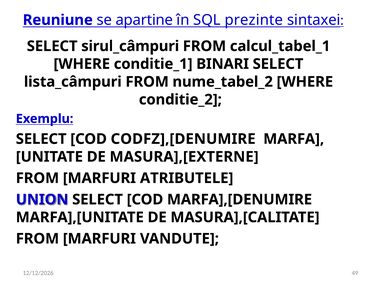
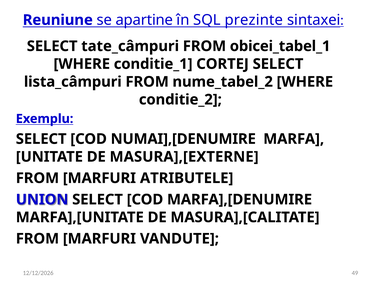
sirul_câmpuri: sirul_câmpuri -> tate_câmpuri
calcul_tabel_1: calcul_tabel_1 -> obicei_tabel_1
BINARI: BINARI -> CORTEJ
CODFZ],[DENUMIRE: CODFZ],[DENUMIRE -> NUMAI],[DENUMIRE
